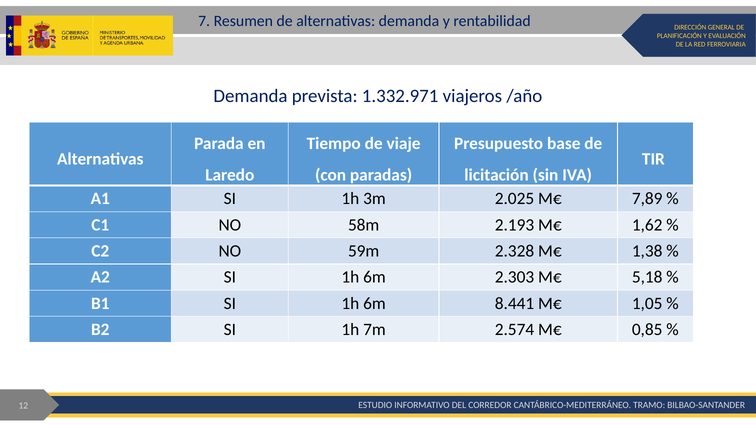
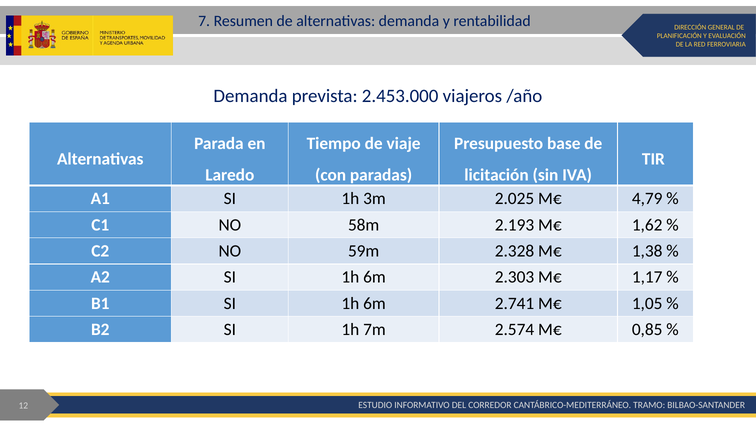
1.332.971: 1.332.971 -> 2.453.000
7,89: 7,89 -> 4,79
5,18: 5,18 -> 1,17
8.441: 8.441 -> 2.741
